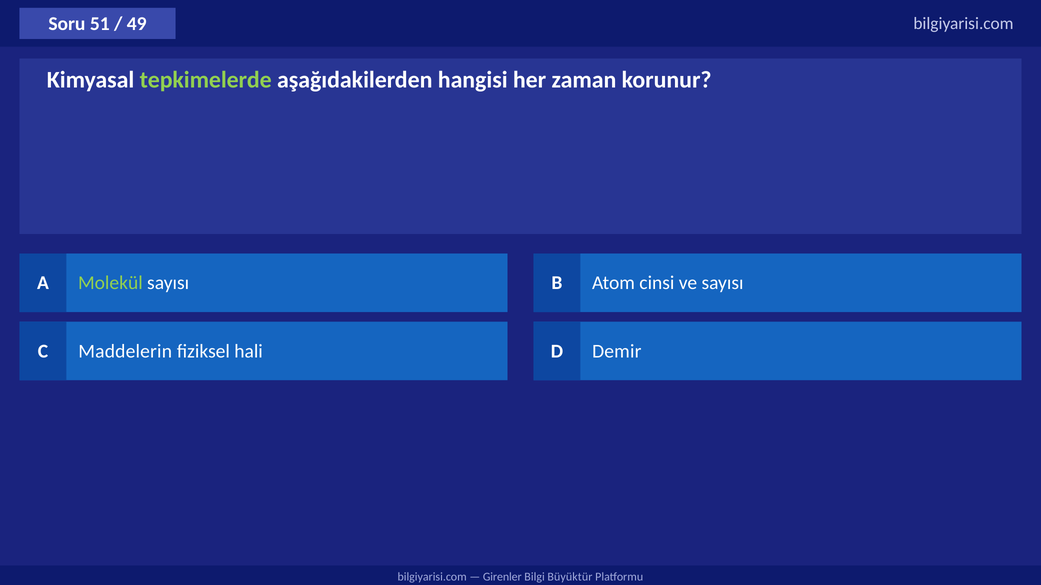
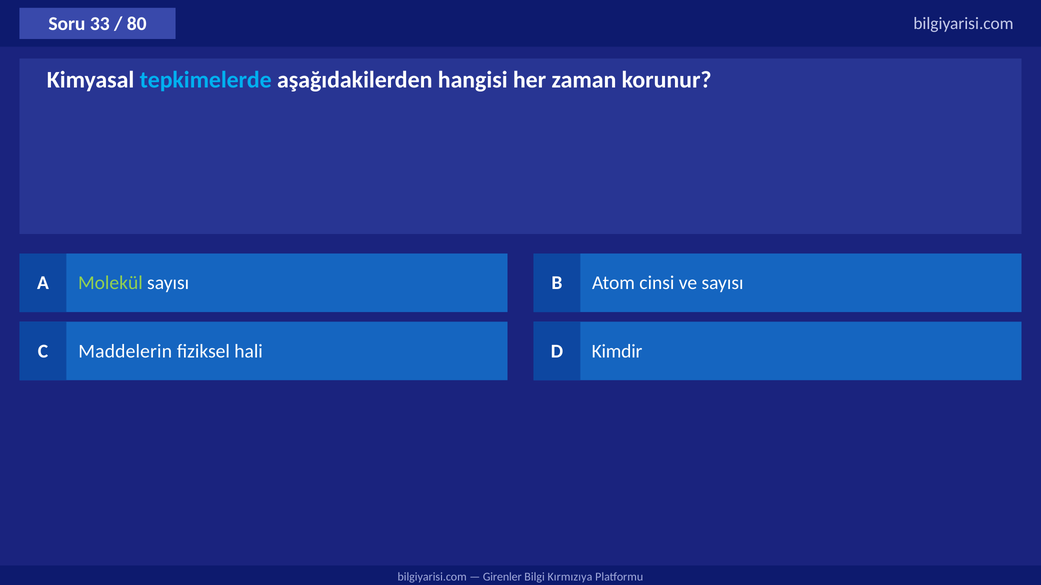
51: 51 -> 33
49: 49 -> 80
tepkimelerde colour: light green -> light blue
Demir: Demir -> Kimdir
Büyüktür: Büyüktür -> Kırmızıya
